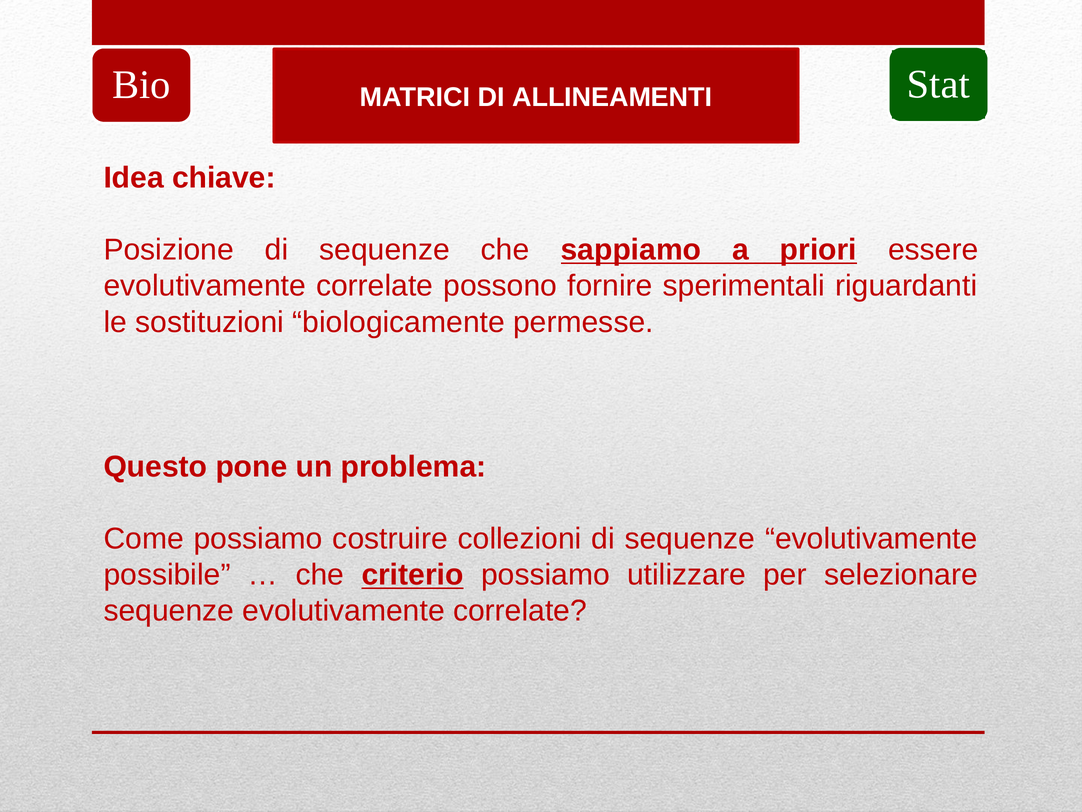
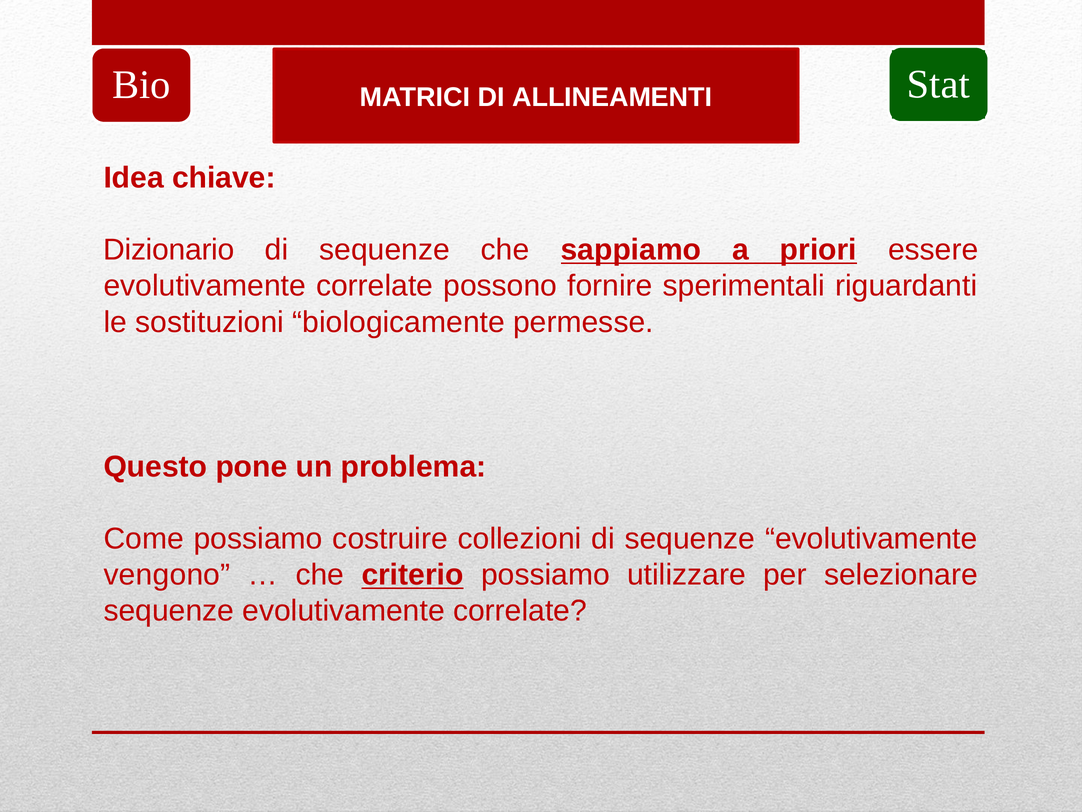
Posizione: Posizione -> Dizionario
possibile: possibile -> vengono
